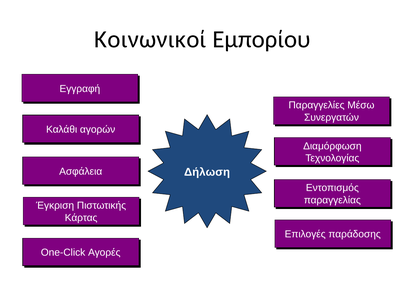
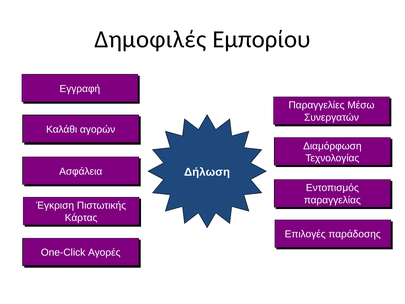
Κοινωνικοί: Κοινωνικοί -> Δημοφιλές
